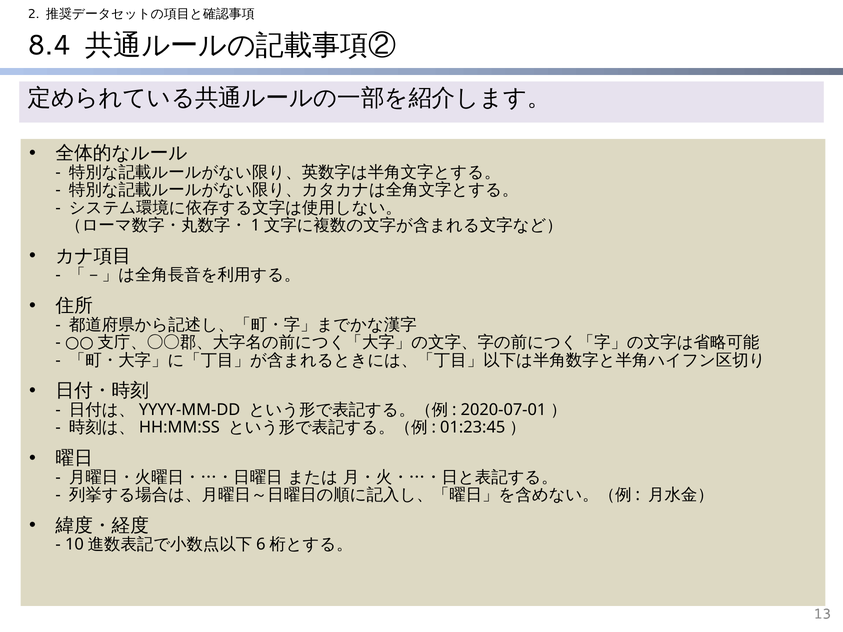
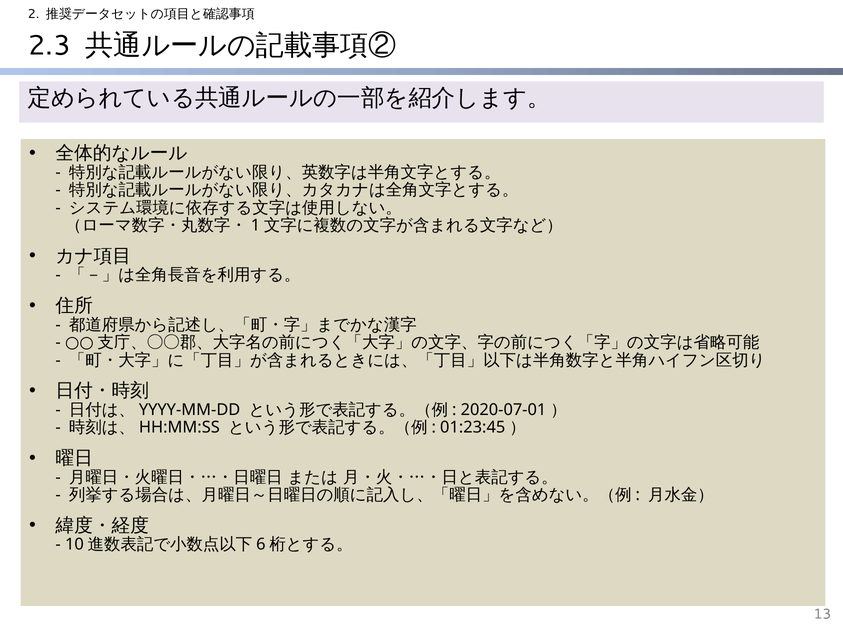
8.4: 8.4 -> 2.3
